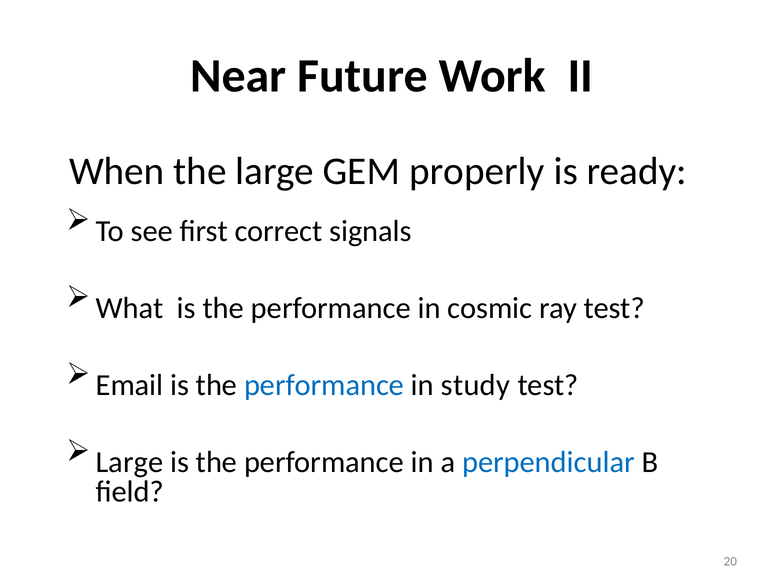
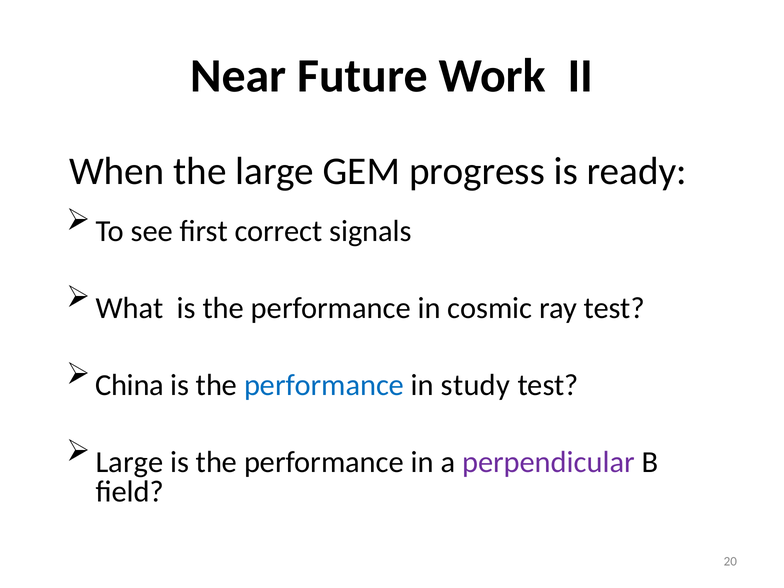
properly: properly -> progress
Email: Email -> China
perpendicular colour: blue -> purple
